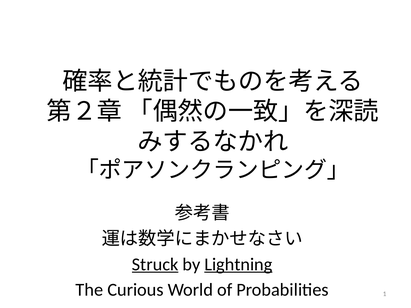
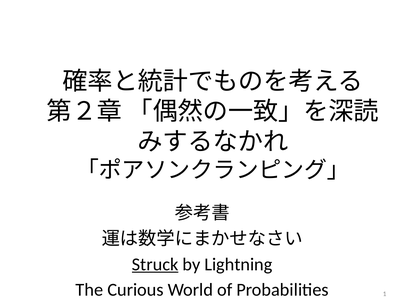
Lightning underline: present -> none
